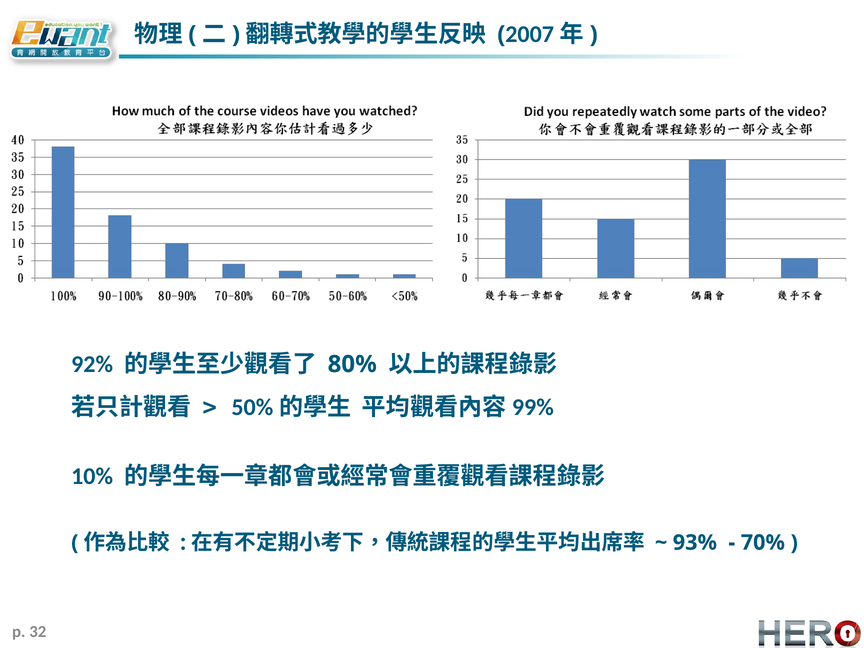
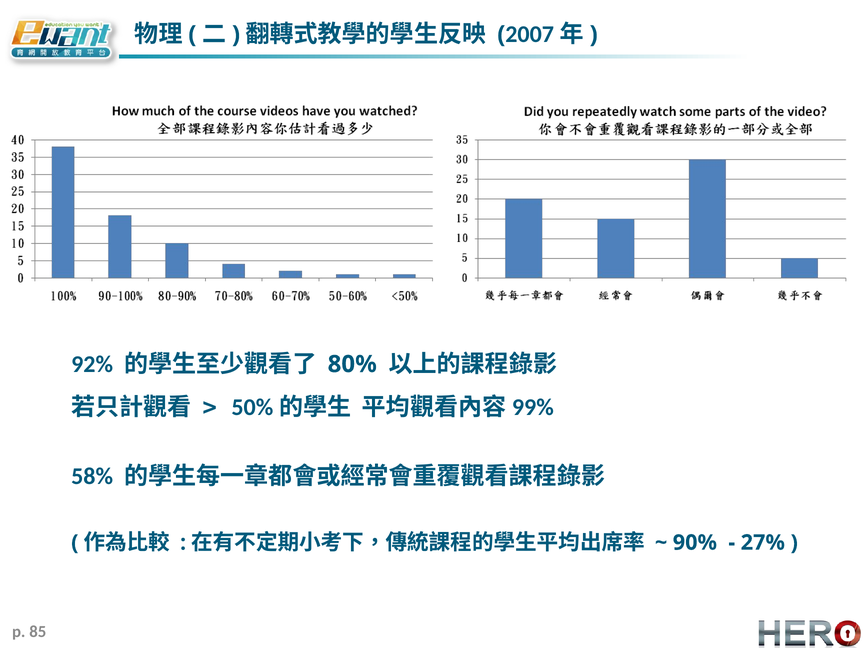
10%: 10% -> 58%
93%: 93% -> 90%
70%: 70% -> 27%
32: 32 -> 85
